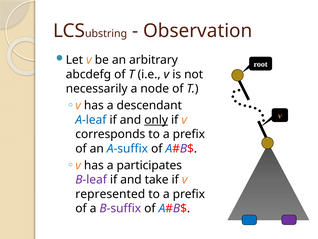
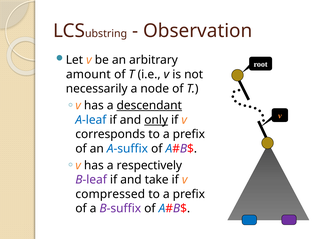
abcdefg: abcdefg -> amount
descendant underline: none -> present
participates: participates -> respectively
represented: represented -> compressed
